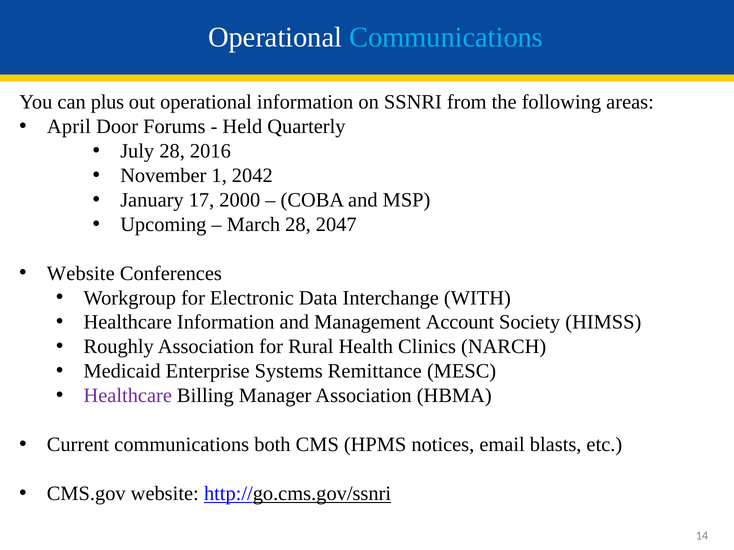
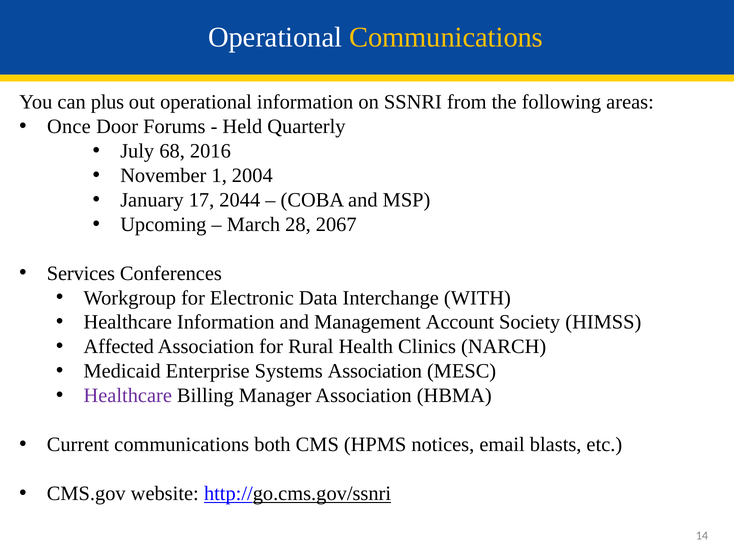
Communications at (446, 37) colour: light blue -> yellow
April: April -> Once
July 28: 28 -> 68
2042: 2042 -> 2004
2000: 2000 -> 2044
2047: 2047 -> 2067
Website at (81, 274): Website -> Services
Roughly: Roughly -> Affected
Systems Remittance: Remittance -> Association
